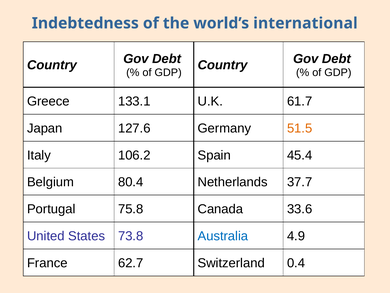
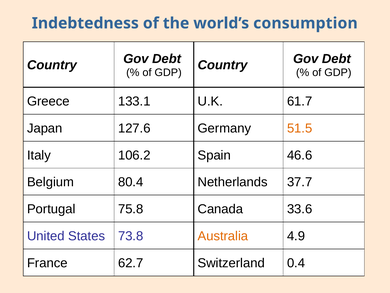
international: international -> consumption
45.4: 45.4 -> 46.6
Australia colour: blue -> orange
